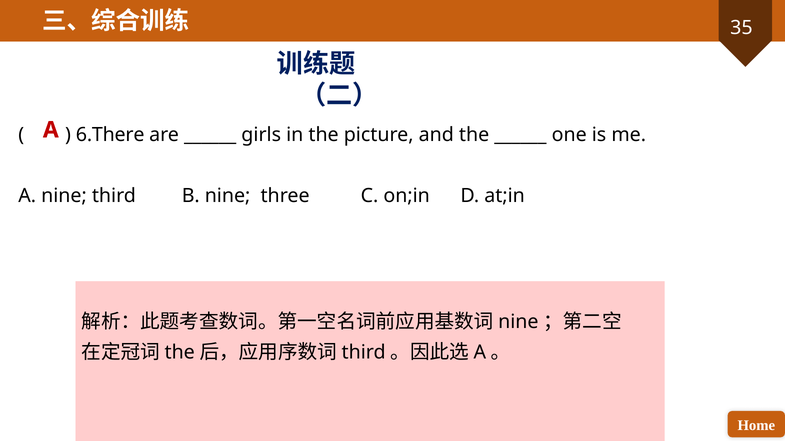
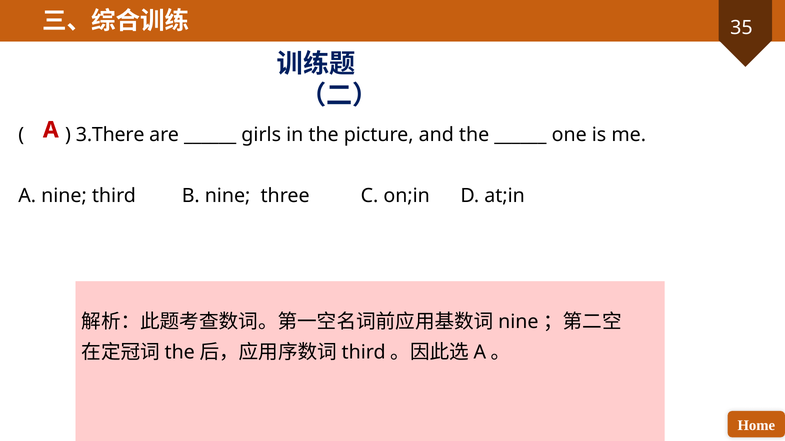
6.There: 6.There -> 3.There
